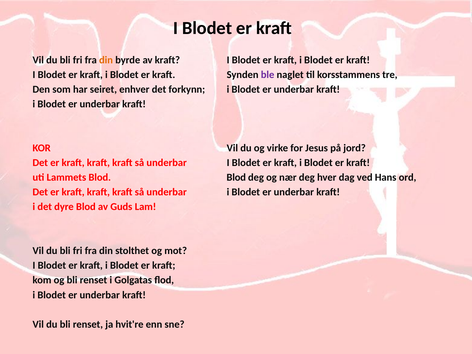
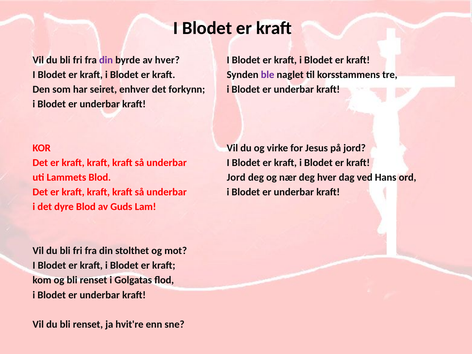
din at (106, 60) colour: orange -> purple
av kraft: kraft -> hver
Blod at (236, 177): Blod -> Jord
